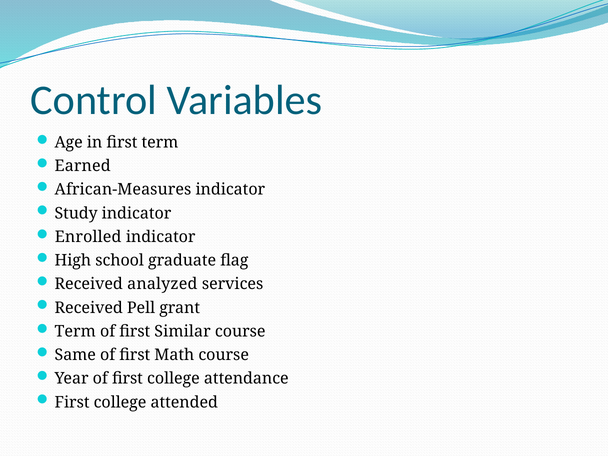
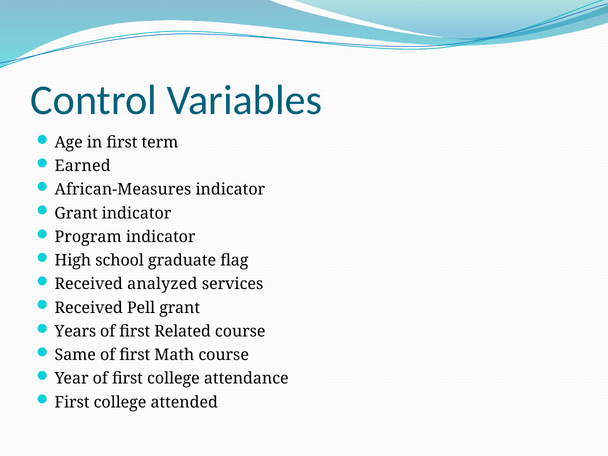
Study at (76, 213): Study -> Grant
Enrolled: Enrolled -> Program
Term at (75, 331): Term -> Years
Similar: Similar -> Related
